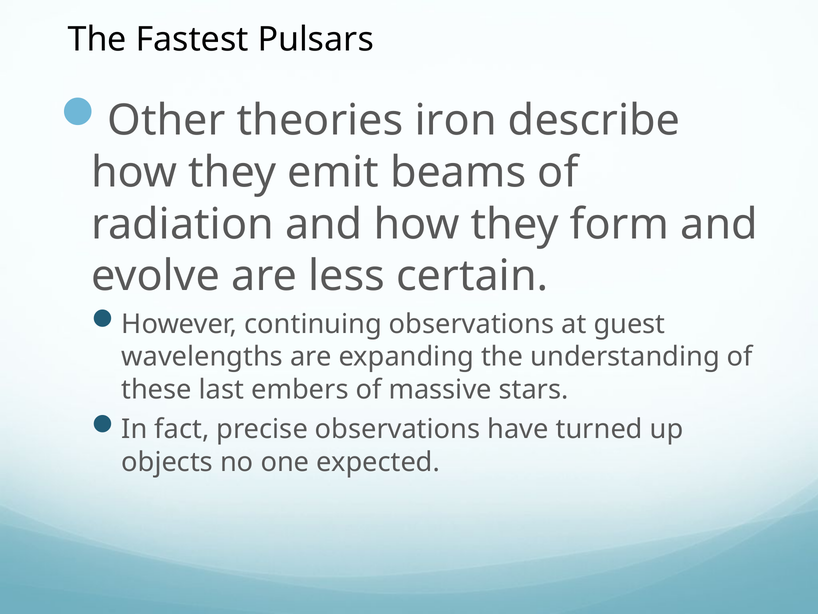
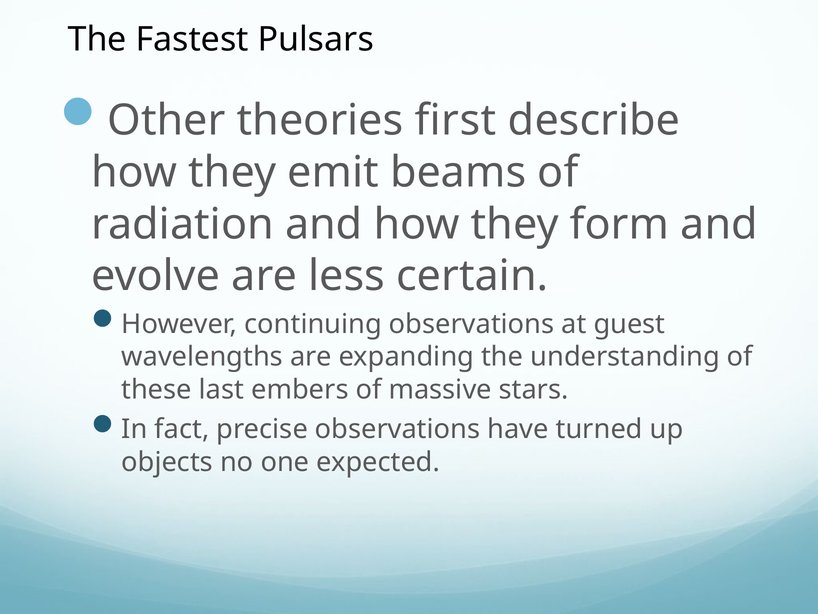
iron: iron -> first
